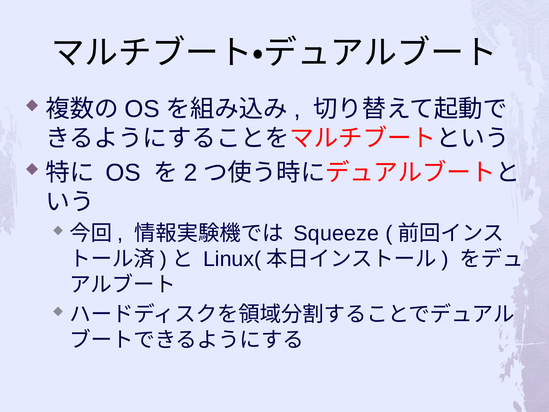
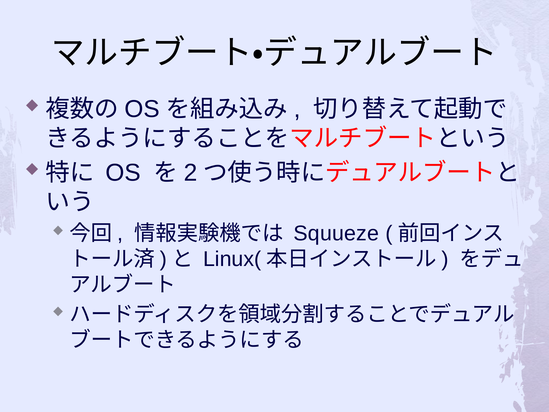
Squeeze: Squeeze -> Squueze
